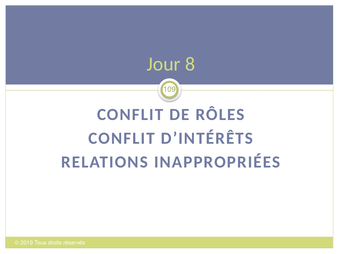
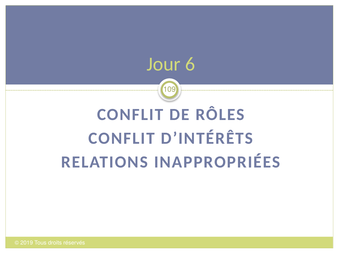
8: 8 -> 6
